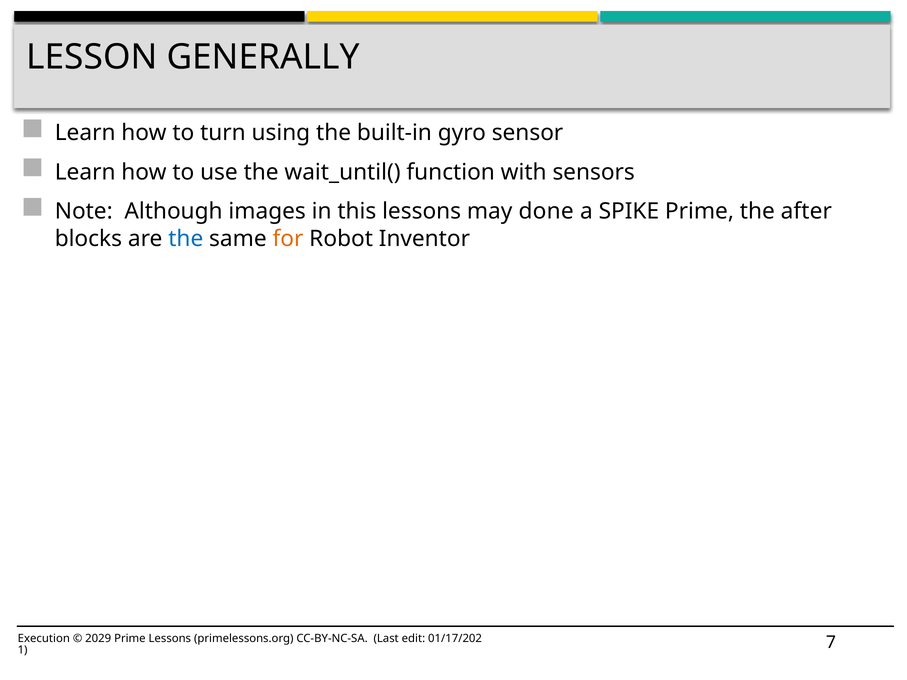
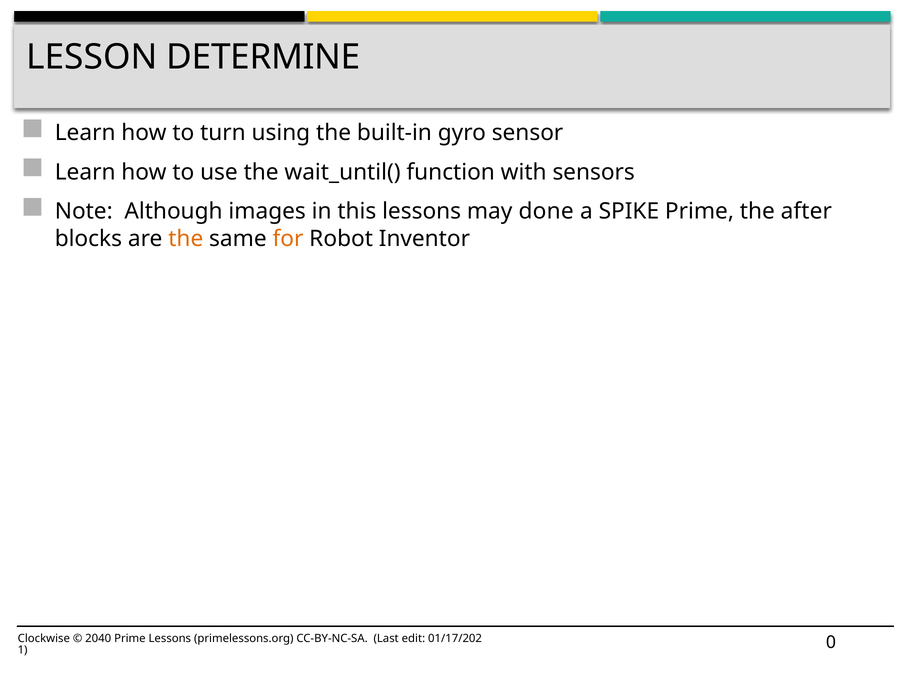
GENERALLY: GENERALLY -> DETERMINE
the at (186, 239) colour: blue -> orange
Execution: Execution -> Clockwise
2029: 2029 -> 2040
7: 7 -> 0
